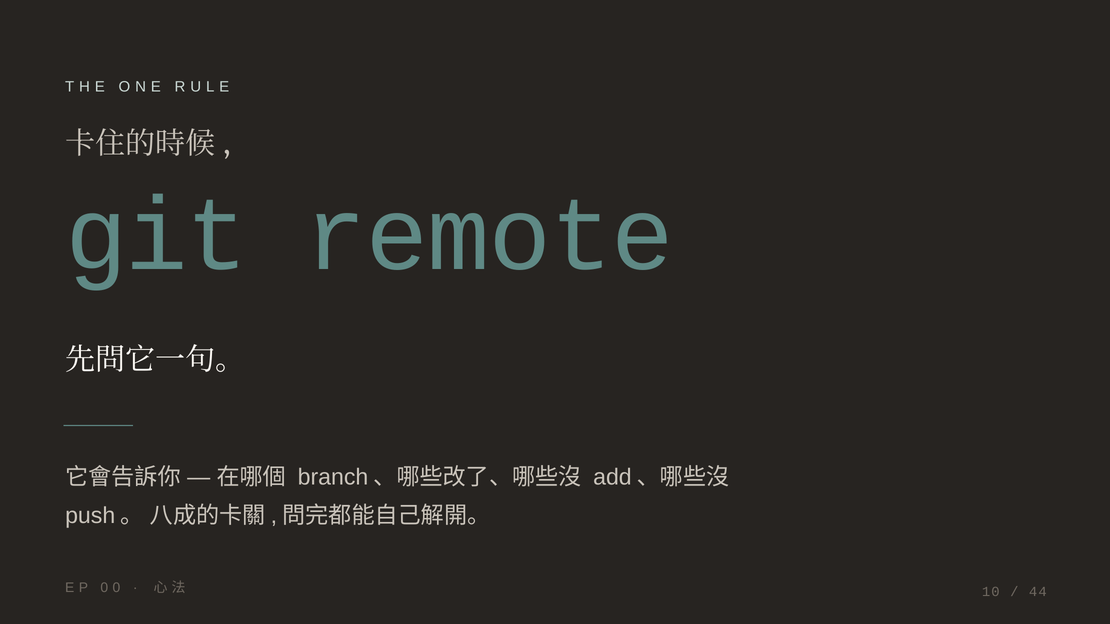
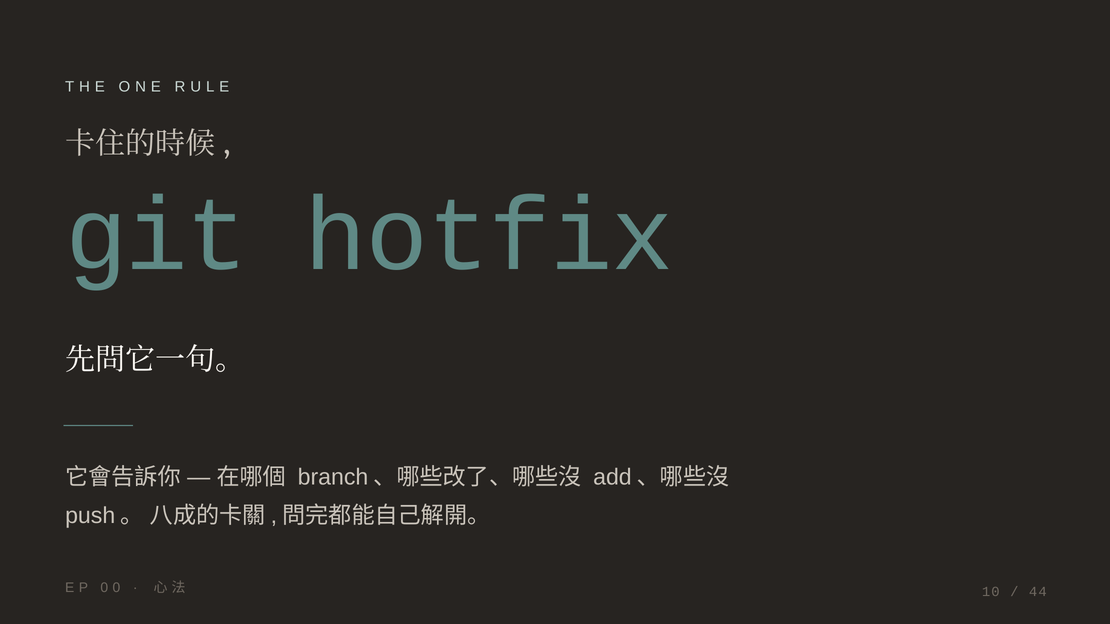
remote: remote -> hotfix
